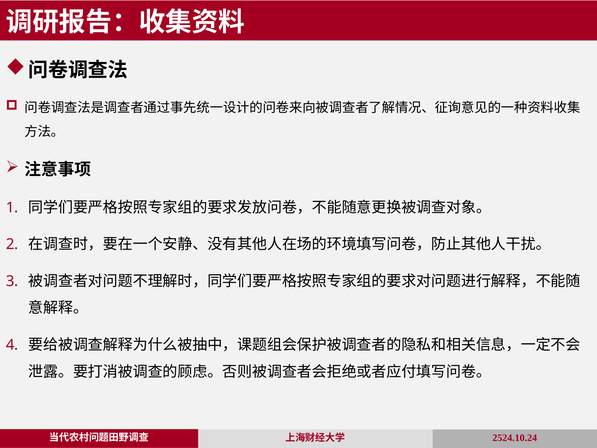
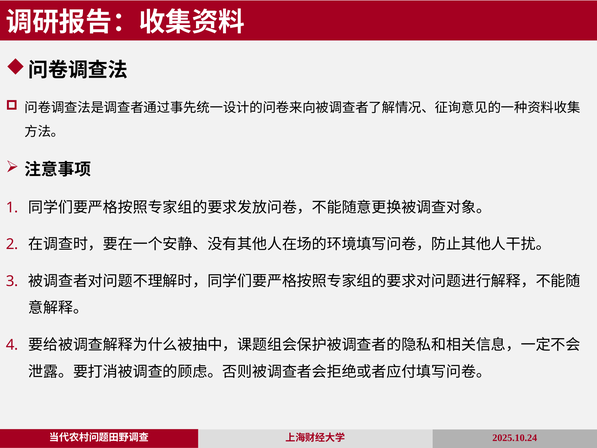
2524.10.24: 2524.10.24 -> 2025.10.24
